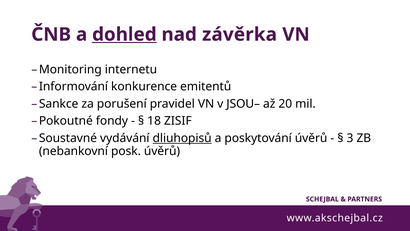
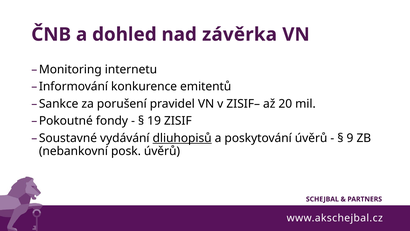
dohled underline: present -> none
JSOU–: JSOU– -> ZISIF–
18: 18 -> 19
3: 3 -> 9
